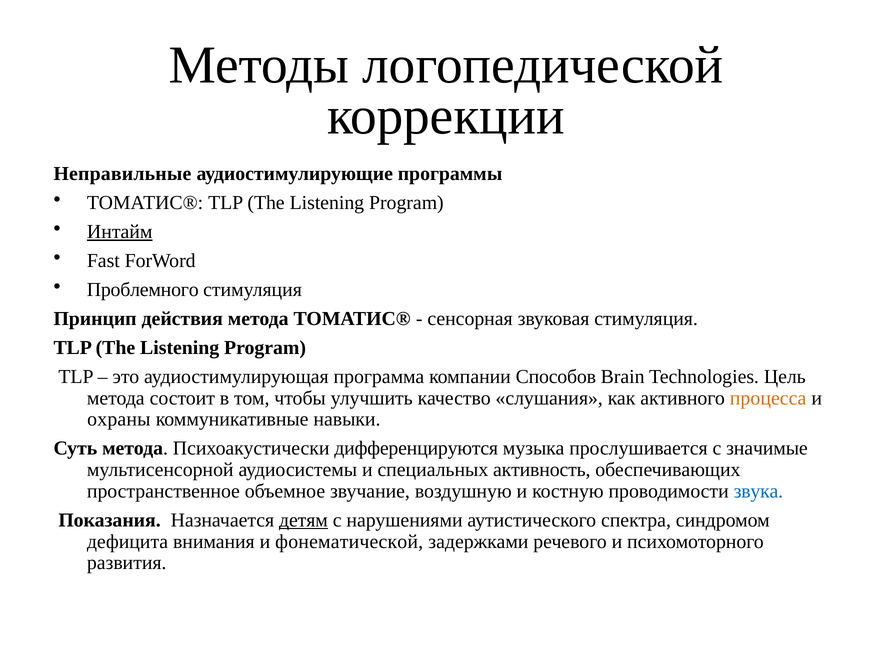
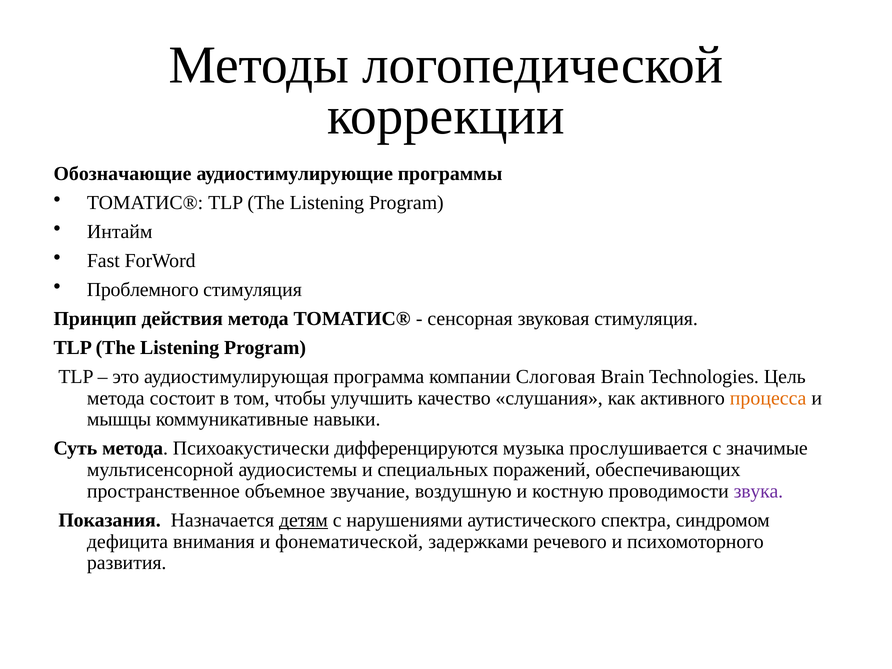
Неправильные: Неправильные -> Обозначающие
Интайм underline: present -> none
Способов: Способов -> Слоговая
охраны: охраны -> мышцы
активность: активность -> поражений
звука colour: blue -> purple
